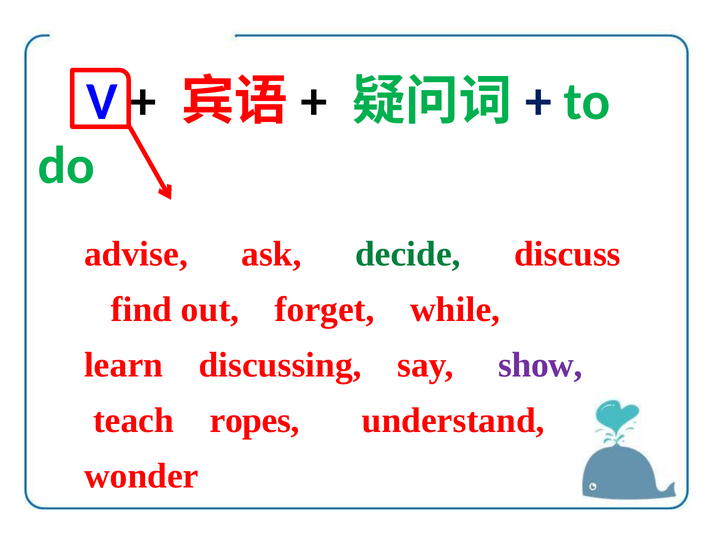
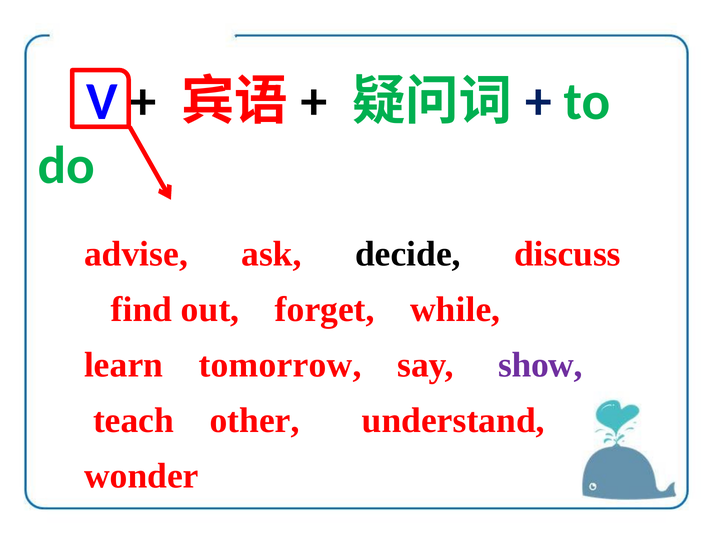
decide colour: green -> black
discussing: discussing -> tomorrow
ropes: ropes -> other
